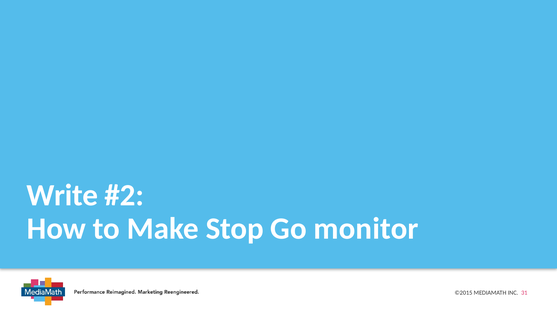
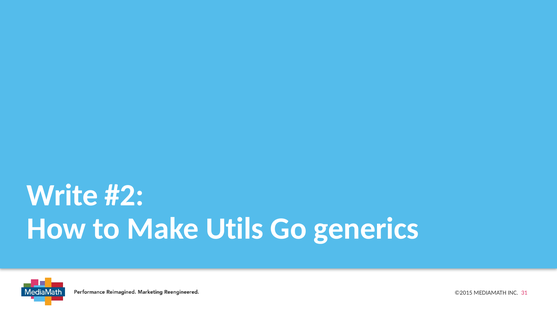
Stop: Stop -> Utils
monitor: monitor -> generics
